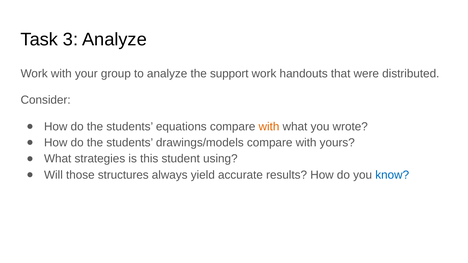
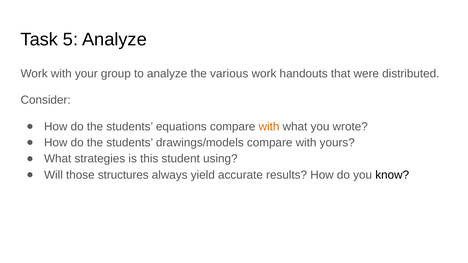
3: 3 -> 5
support: support -> various
know colour: blue -> black
